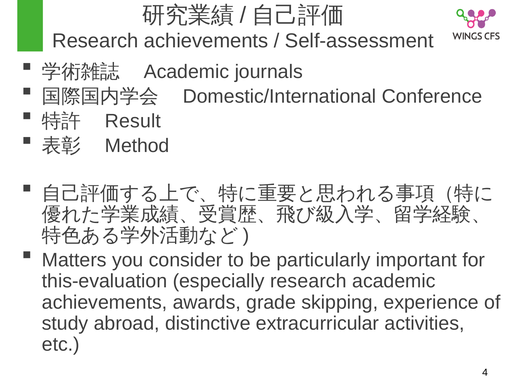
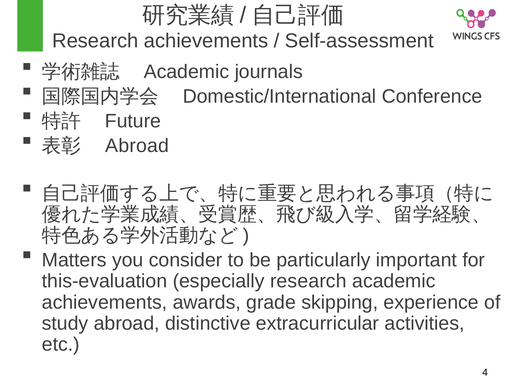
Result: Result -> Future
Method at (137, 146): Method -> Abroad
